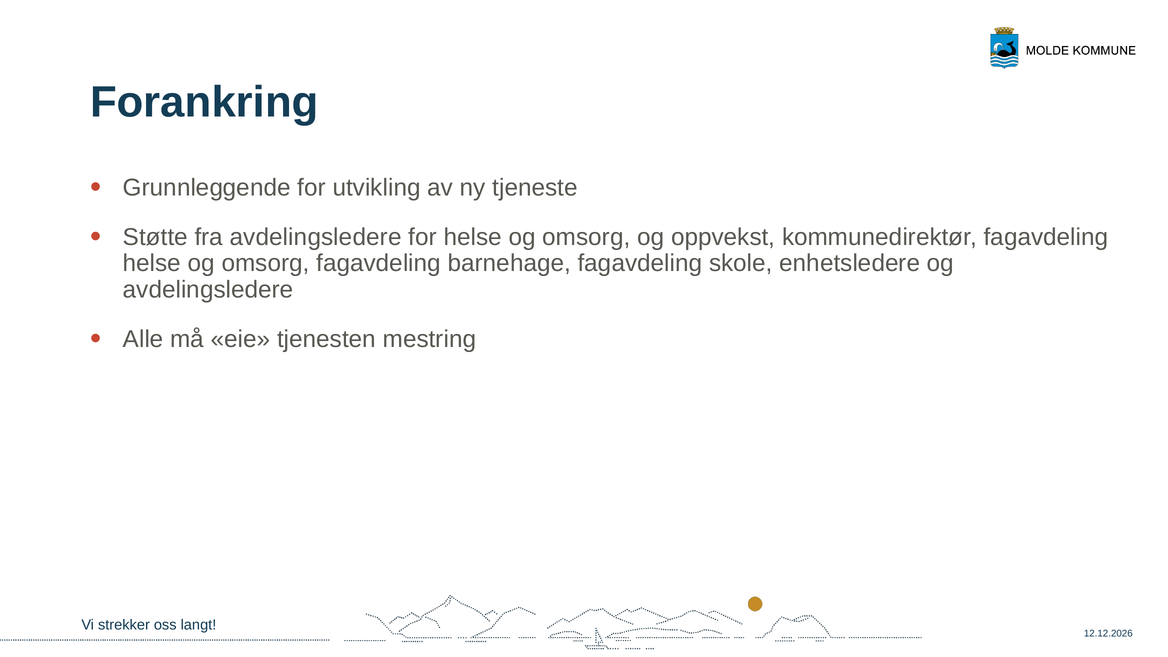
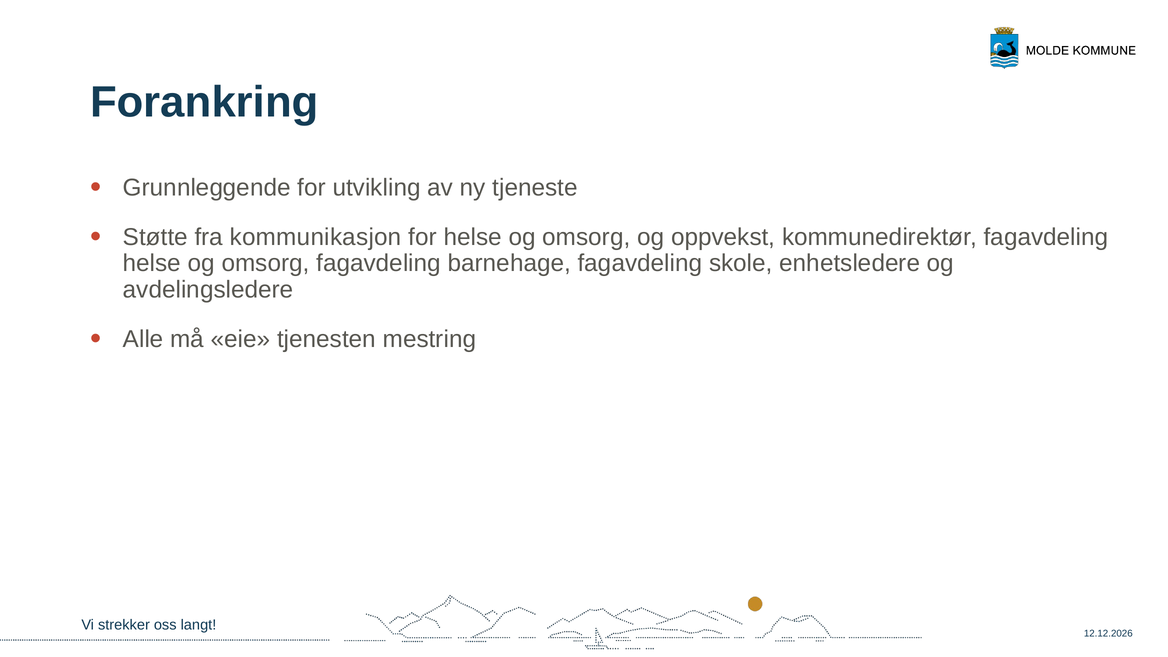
fra avdelingsledere: avdelingsledere -> kommunikasjon
